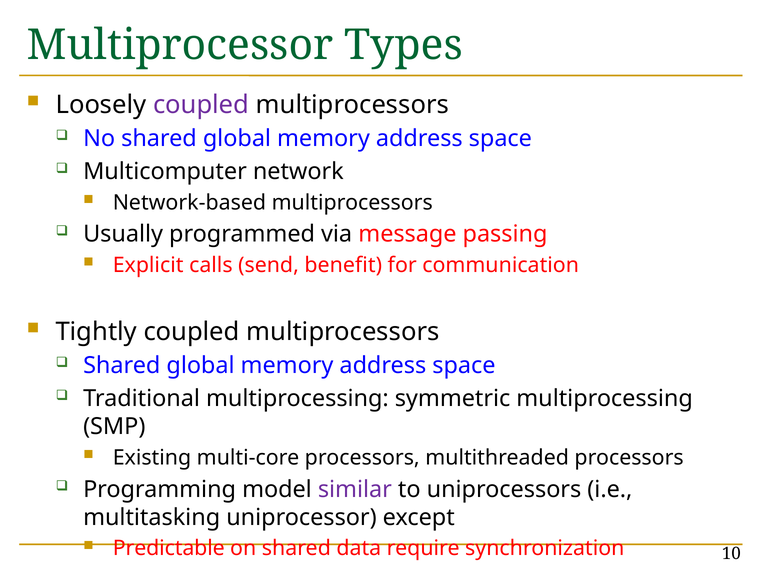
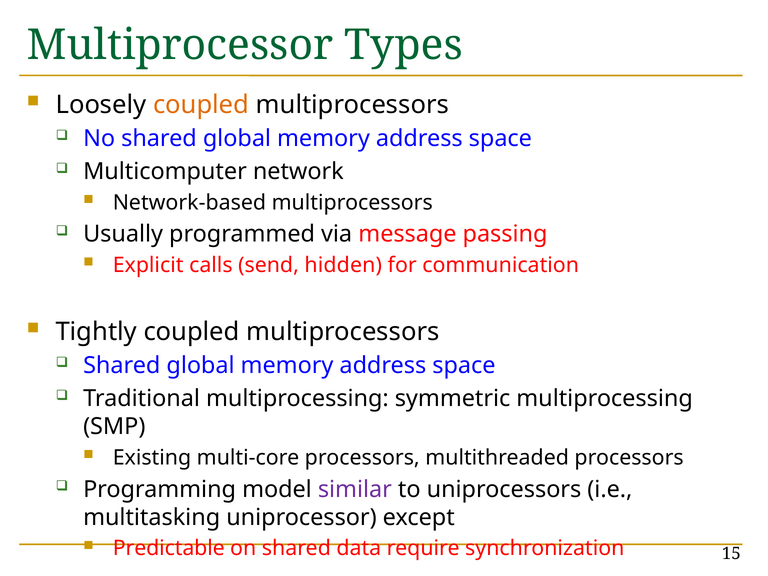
coupled at (201, 105) colour: purple -> orange
benefit: benefit -> hidden
10: 10 -> 15
